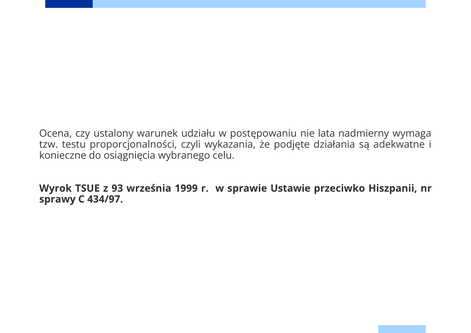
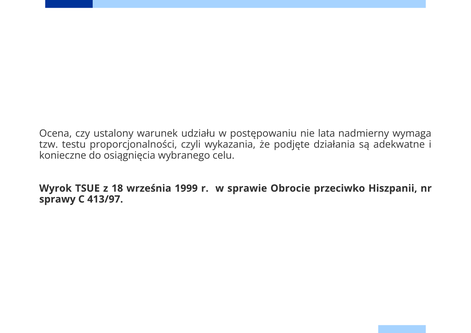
93: 93 -> 18
Ustawie: Ustawie -> Obrocie
434/97: 434/97 -> 413/97
